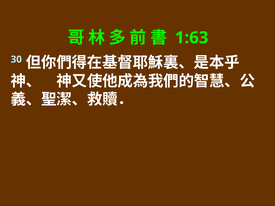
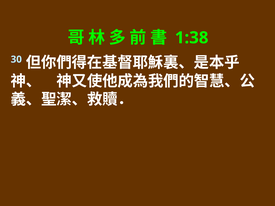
1:63: 1:63 -> 1:38
